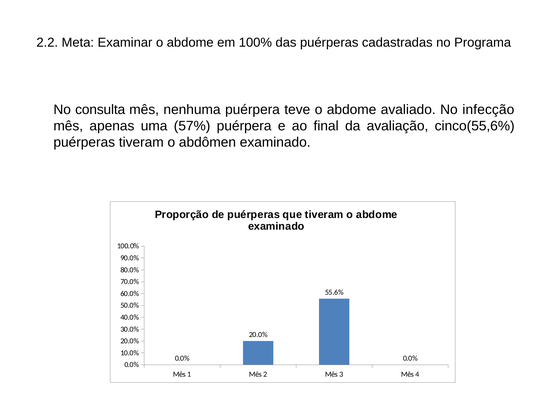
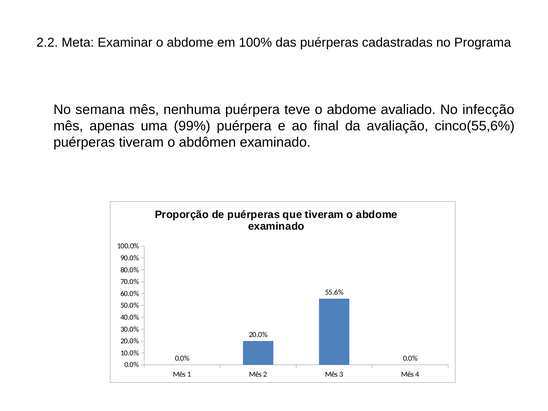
consulta: consulta -> semana
57%: 57% -> 99%
